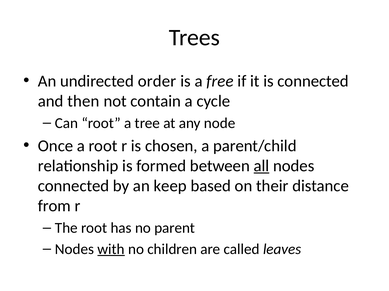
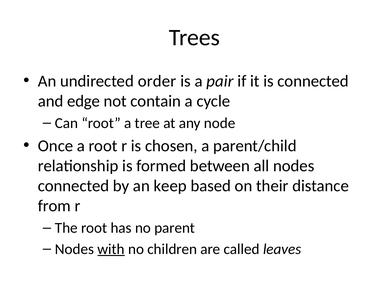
free: free -> pair
then: then -> edge
all underline: present -> none
